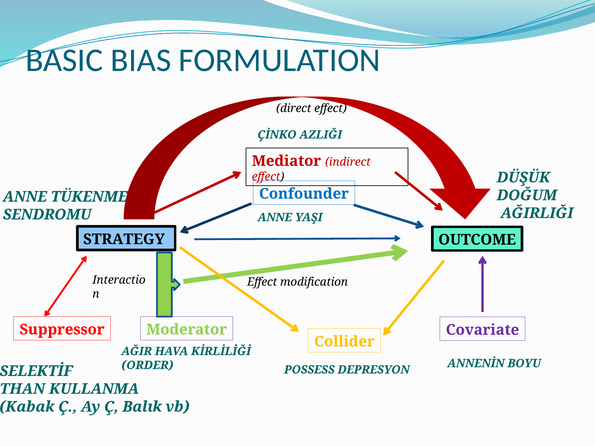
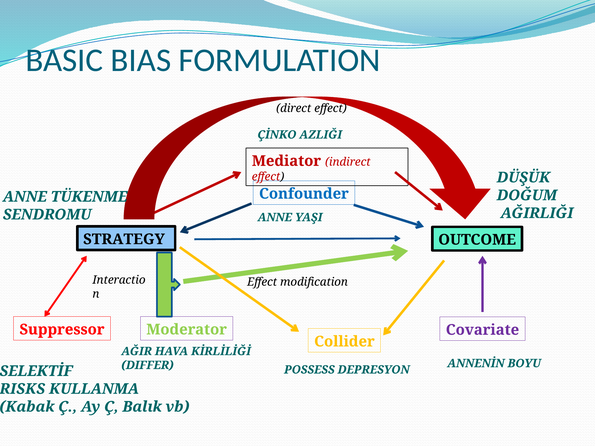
ORDER: ORDER -> DIFFER
THAN: THAN -> RISKS
